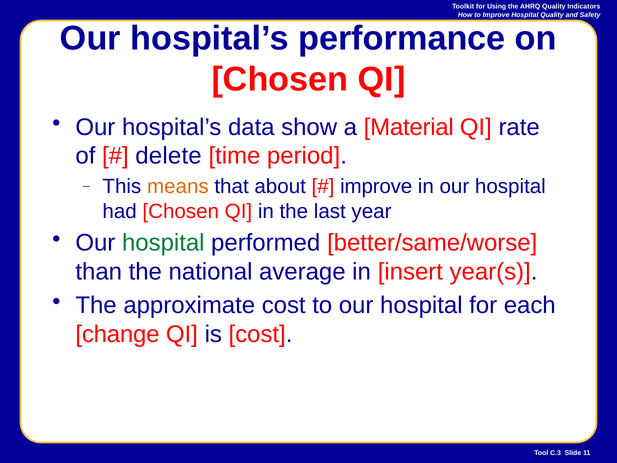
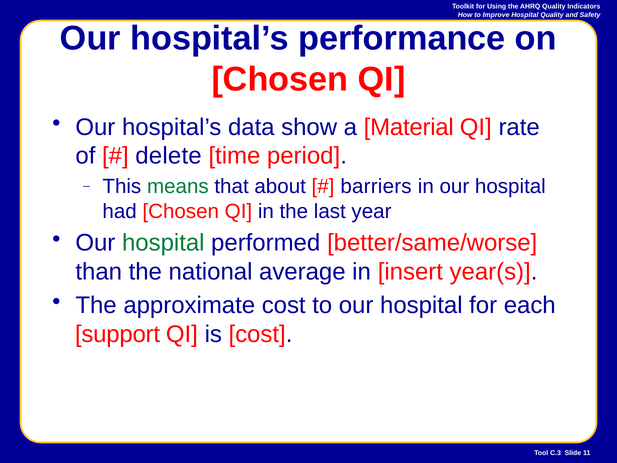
means colour: orange -> green
improve at (376, 186): improve -> barriers
change: change -> support
